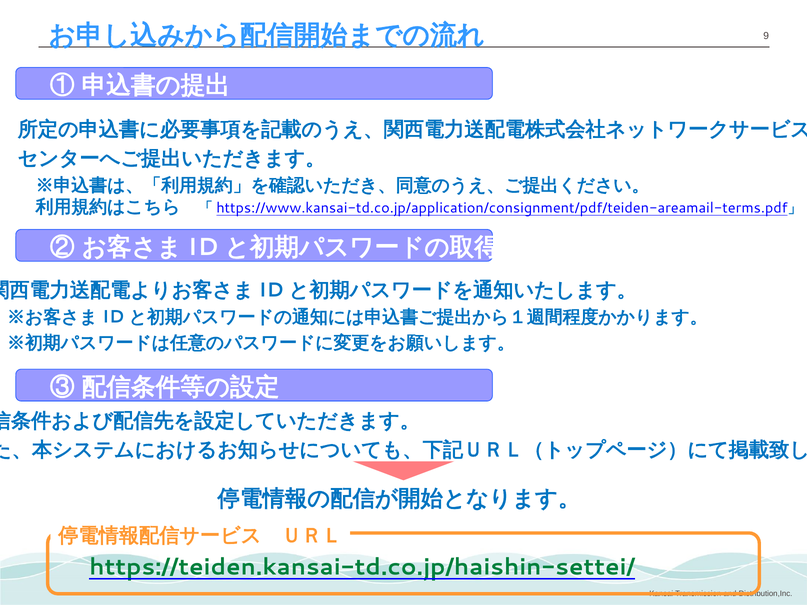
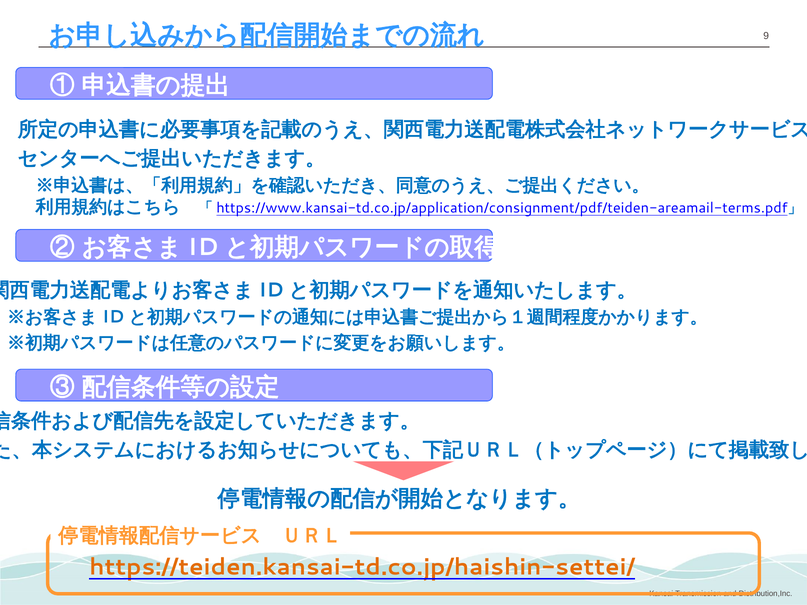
https://teiden.kansai-td.co.jp/haishin-settei/ colour: green -> orange
